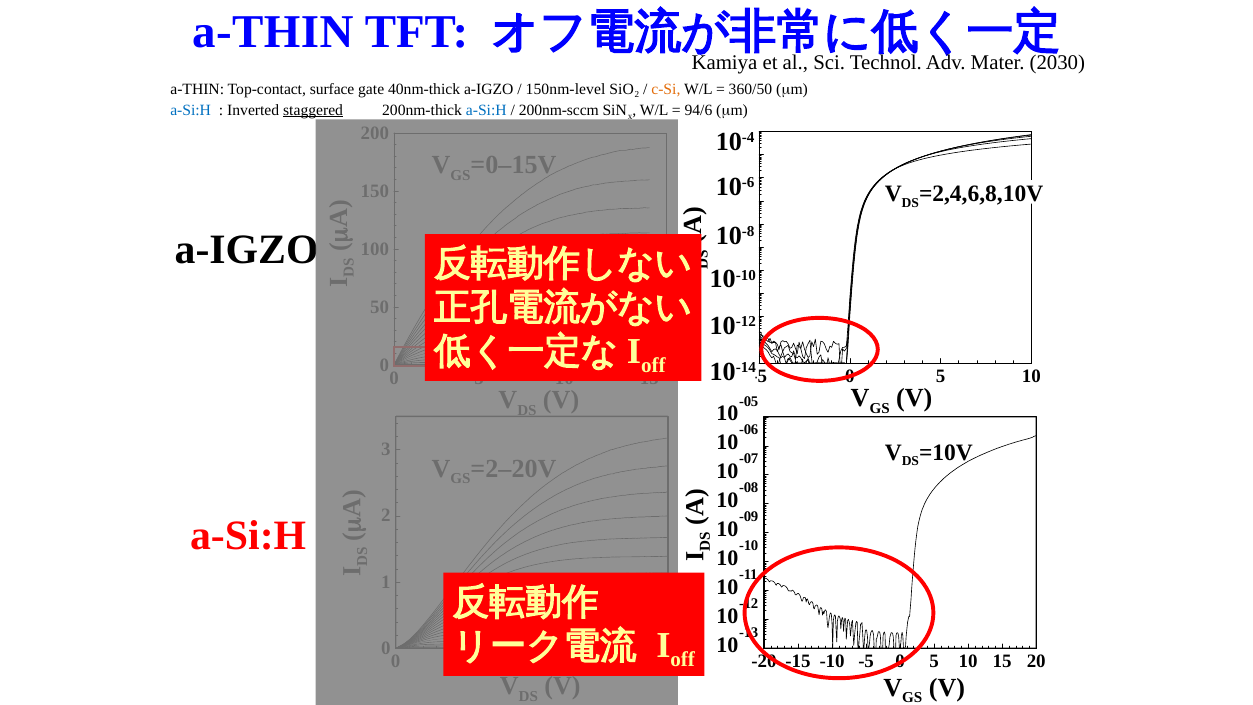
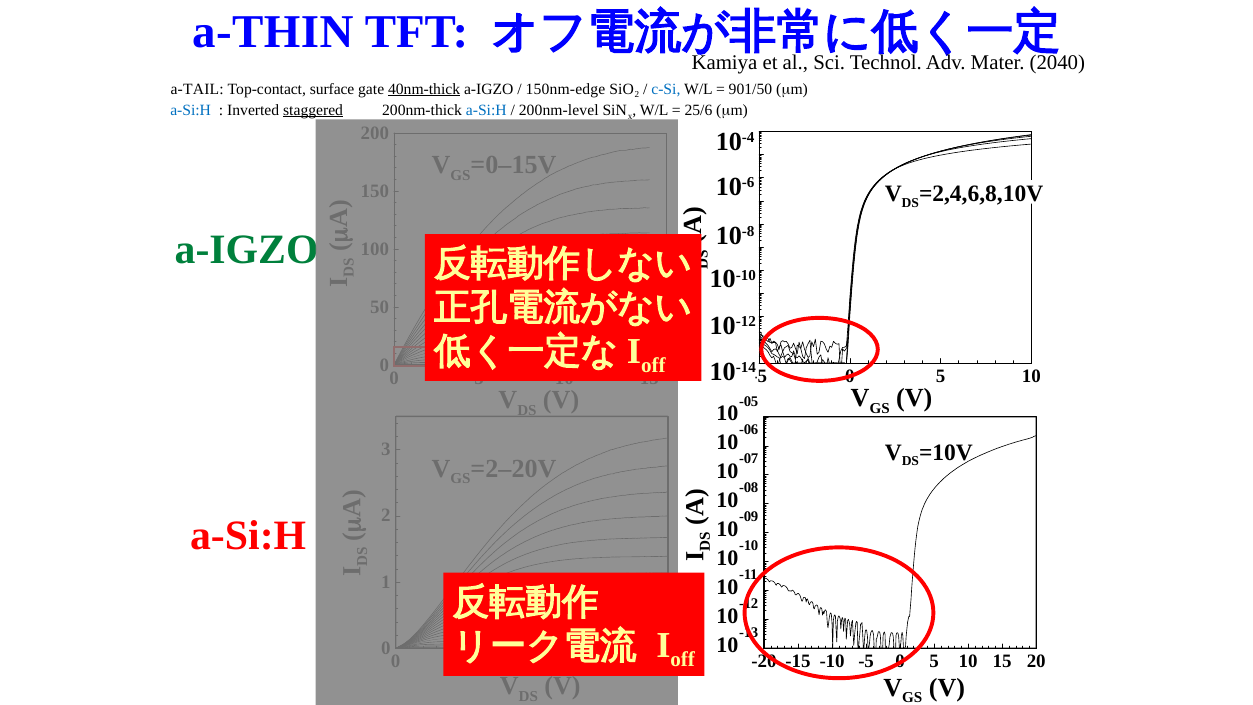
2030: 2030 -> 2040
a-THIN at (197, 89): a-THIN -> a-TAIL
40nm-thick underline: none -> present
150nm-level: 150nm-level -> 150nm-edge
c-Si colour: orange -> blue
360/50: 360/50 -> 901/50
200nm-sccm: 200nm-sccm -> 200nm-level
94/6: 94/6 -> 25/6
a-IGZO at (247, 249) colour: black -> green
